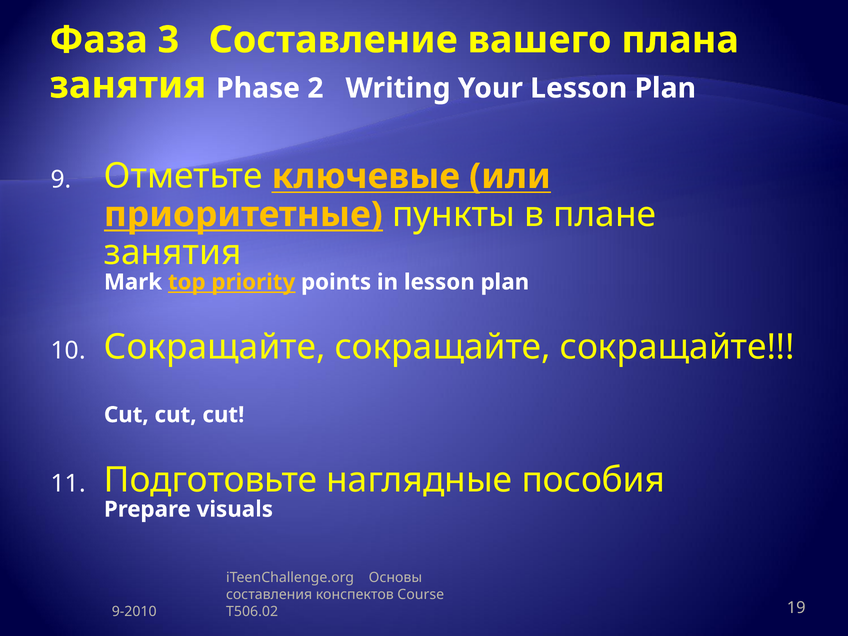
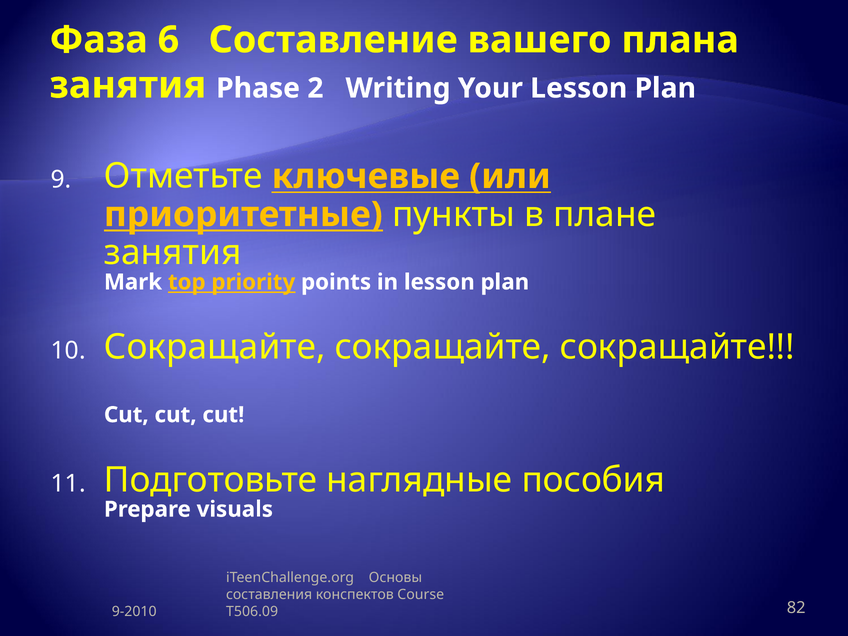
3: 3 -> 6
T506.02: T506.02 -> T506.09
19: 19 -> 82
